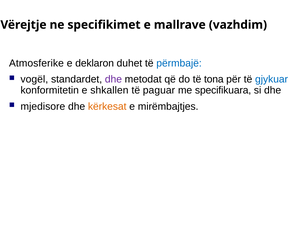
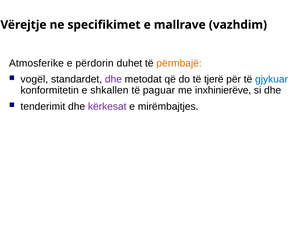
deklaron: deklaron -> përdorin
përmbajë colour: blue -> orange
tona: tona -> tjerë
specifikuara: specifikuara -> inxhinierëve
mjedisore: mjedisore -> tenderimit
kërkesat colour: orange -> purple
